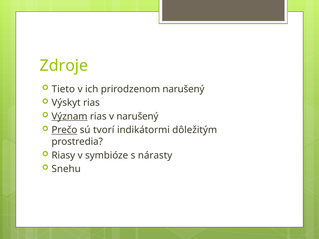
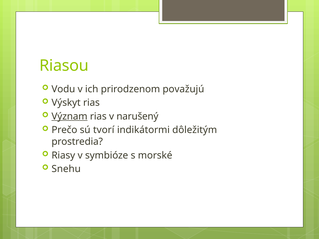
Zdroje: Zdroje -> Riasou
Tieto: Tieto -> Vodu
prirodzenom narušený: narušený -> považujú
Prečo underline: present -> none
nárasty: nárasty -> morské
